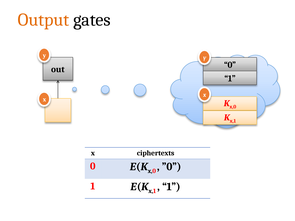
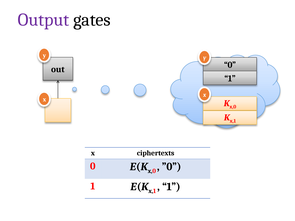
Output colour: orange -> purple
